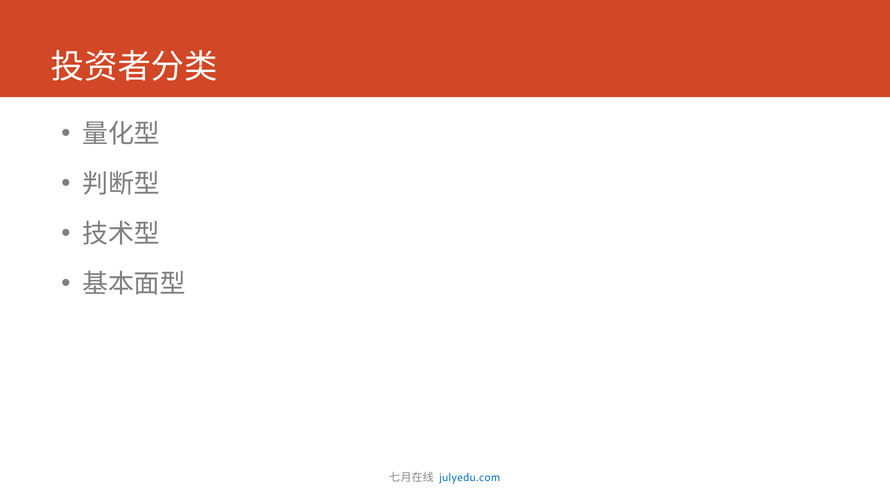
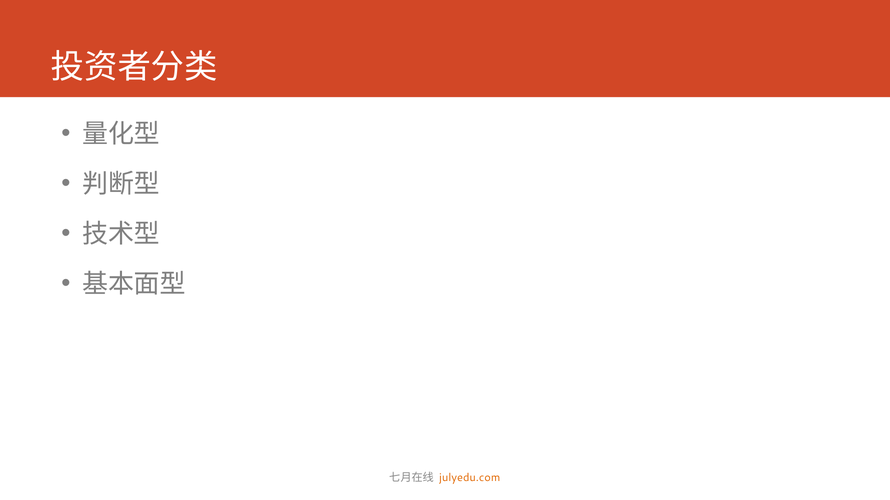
julyedu.com colour: blue -> orange
